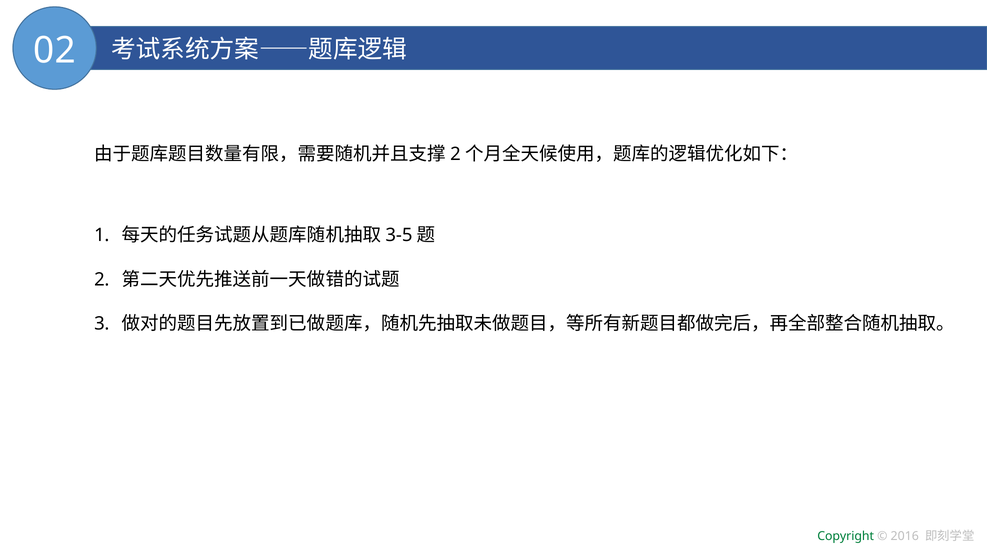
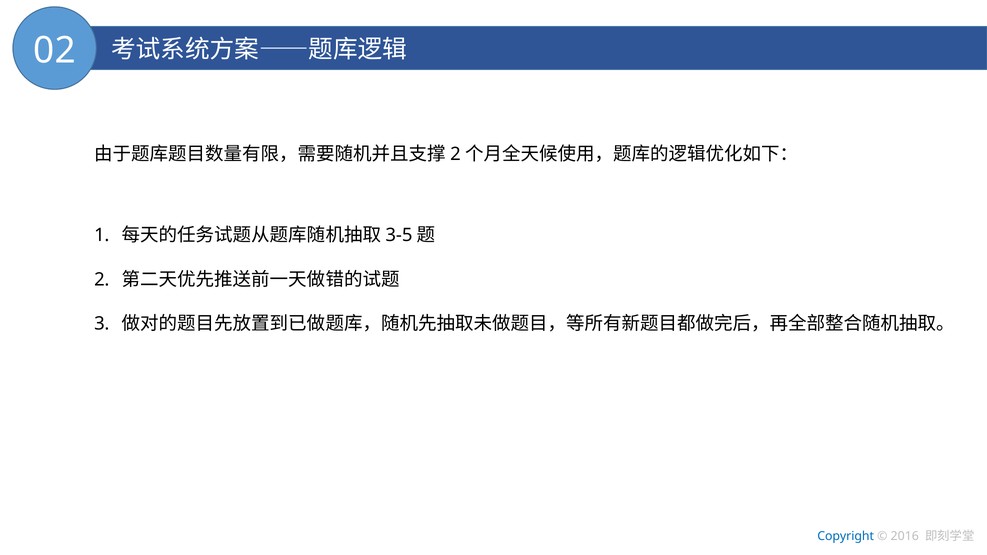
Copyright colour: green -> blue
